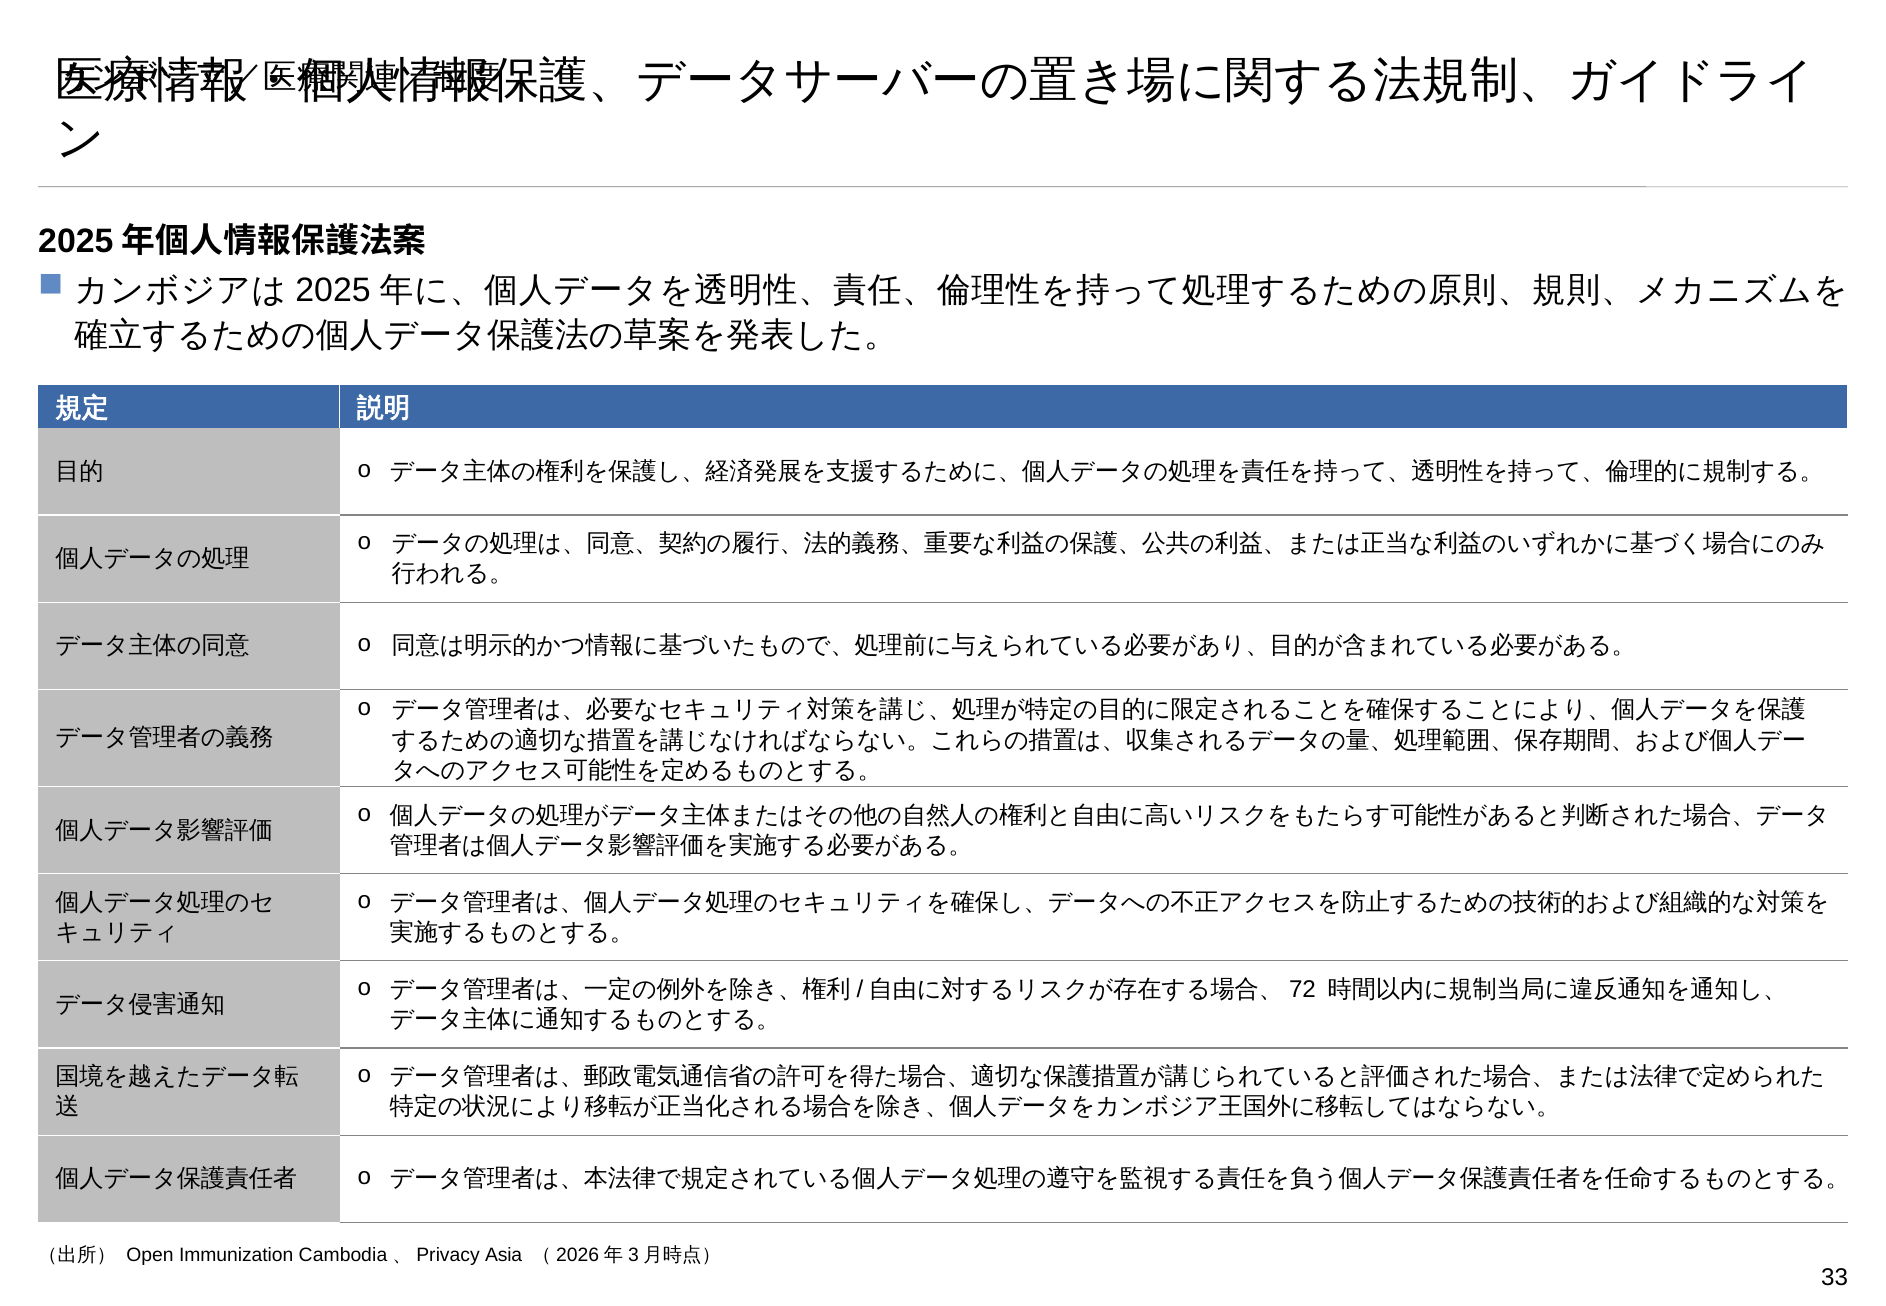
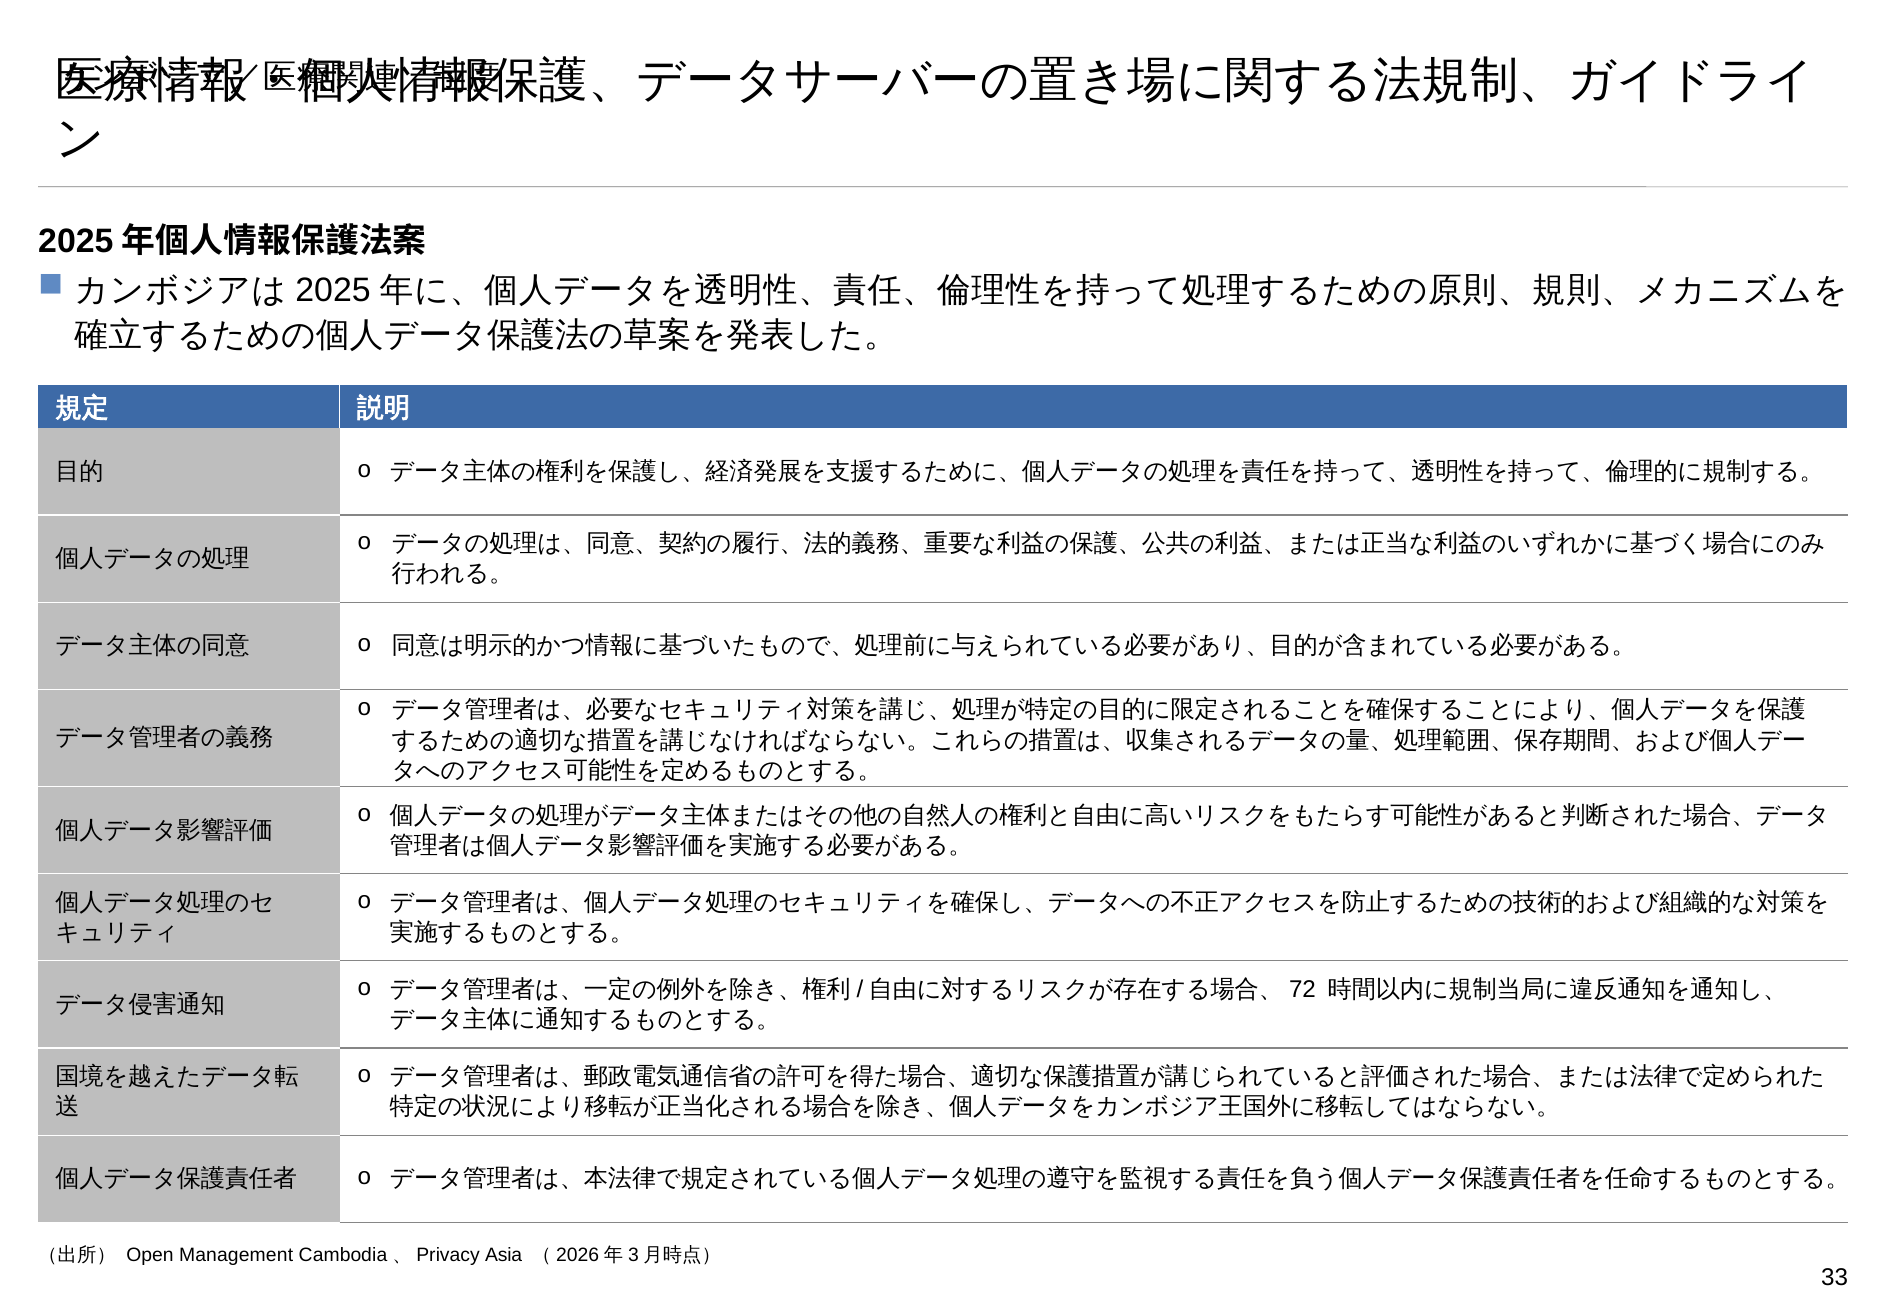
Immunization: Immunization -> Management
